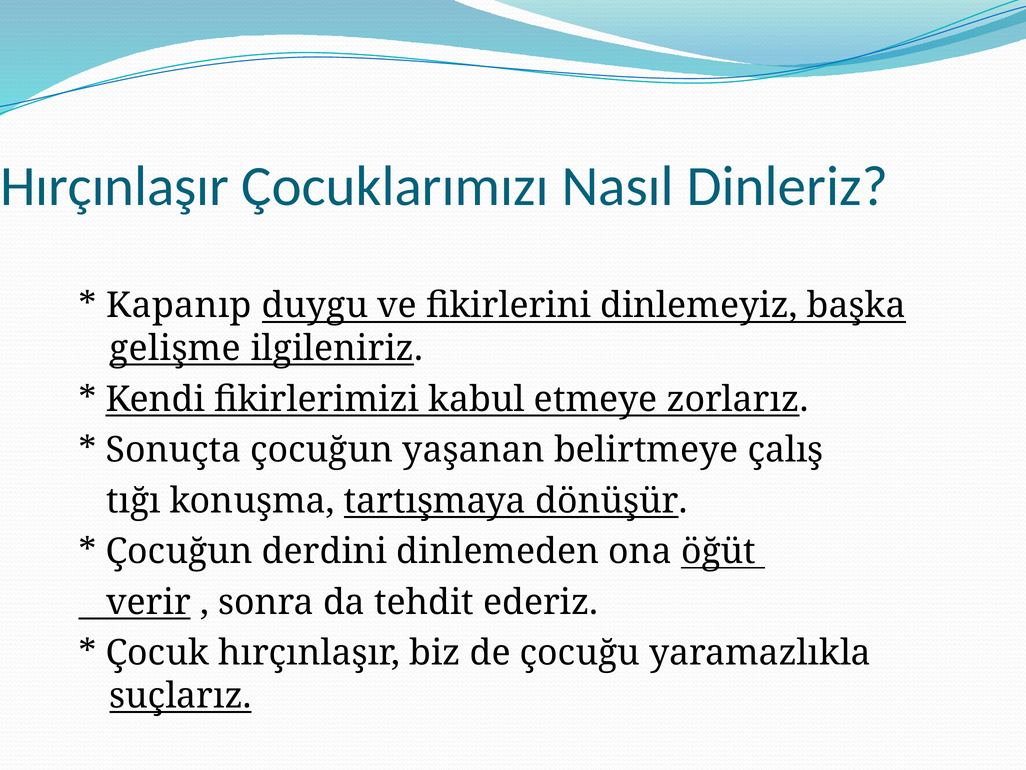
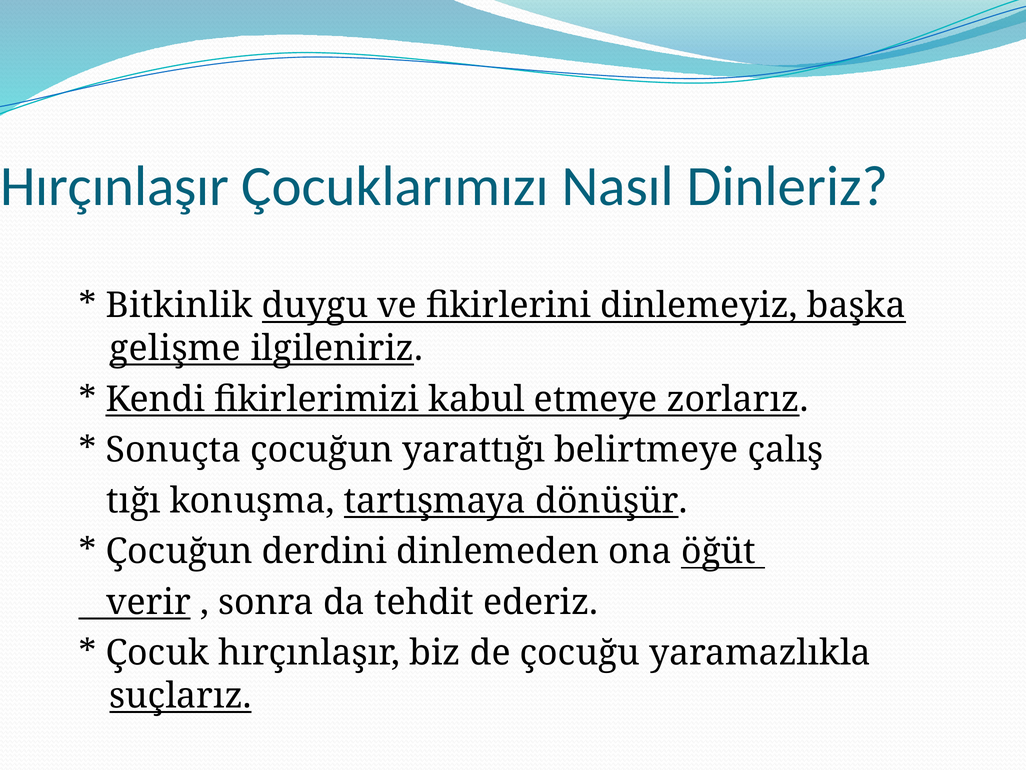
Kapanıp: Kapanıp -> Bitkinlik
yaşanan: yaşanan -> yarattığı
